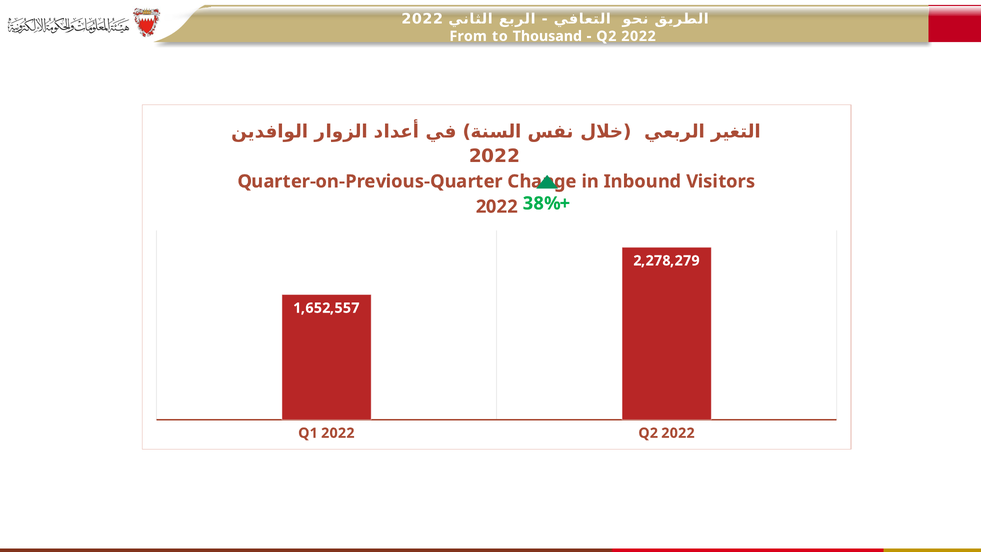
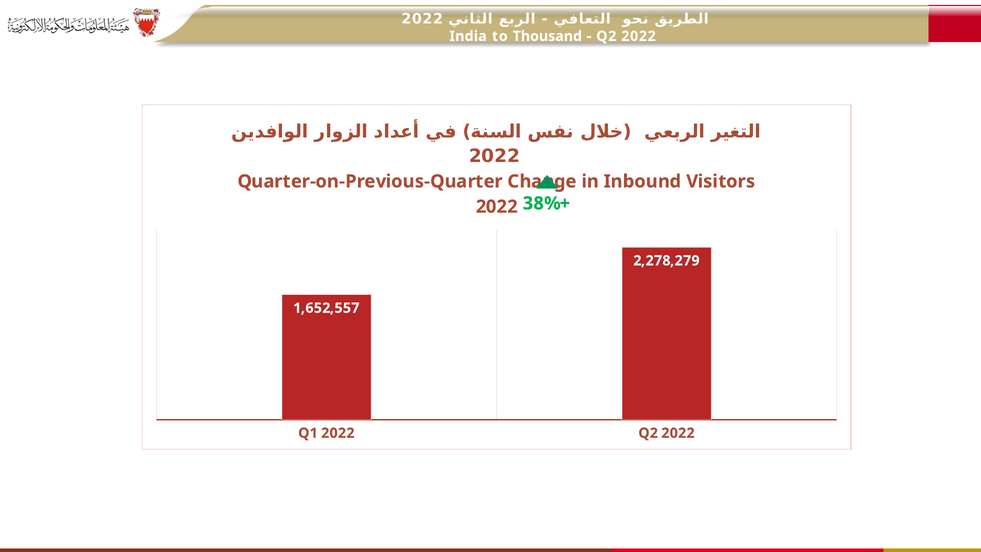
From: From -> India
